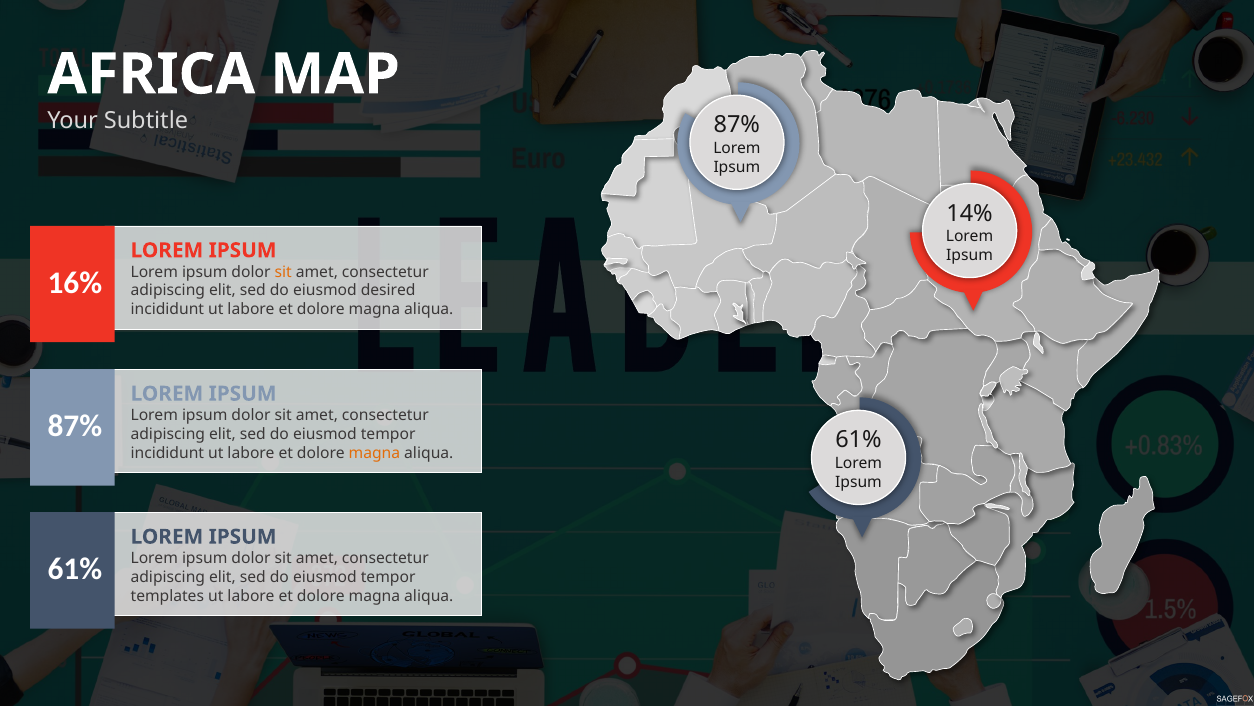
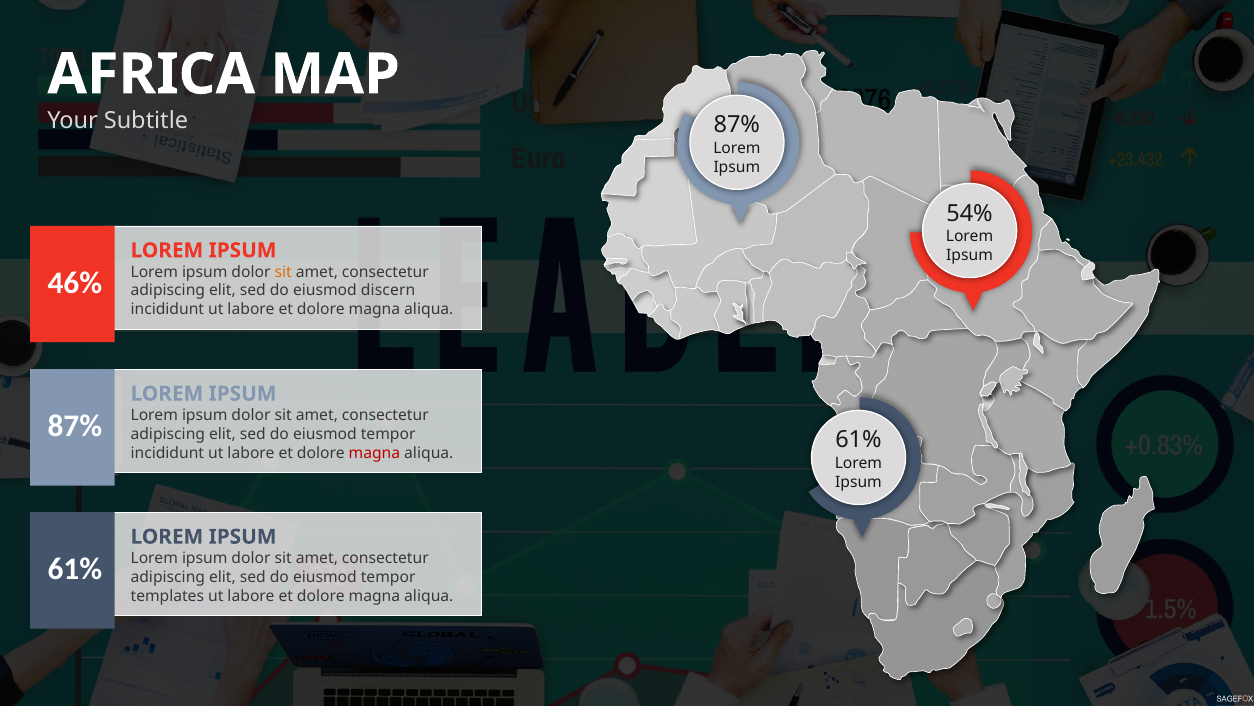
14%: 14% -> 54%
16%: 16% -> 46%
desired: desired -> discern
magna at (374, 453) colour: orange -> red
